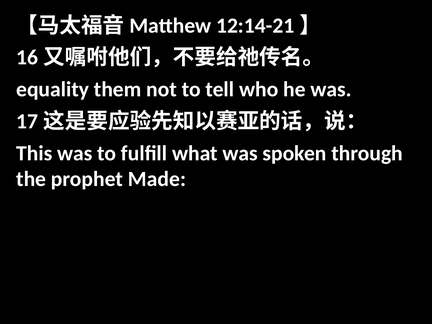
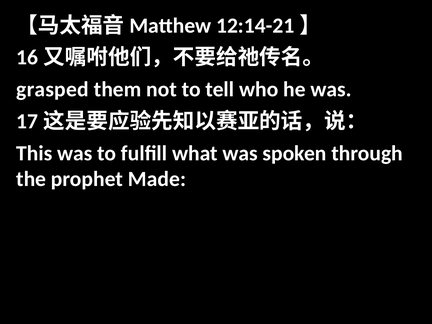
equality: equality -> grasped
